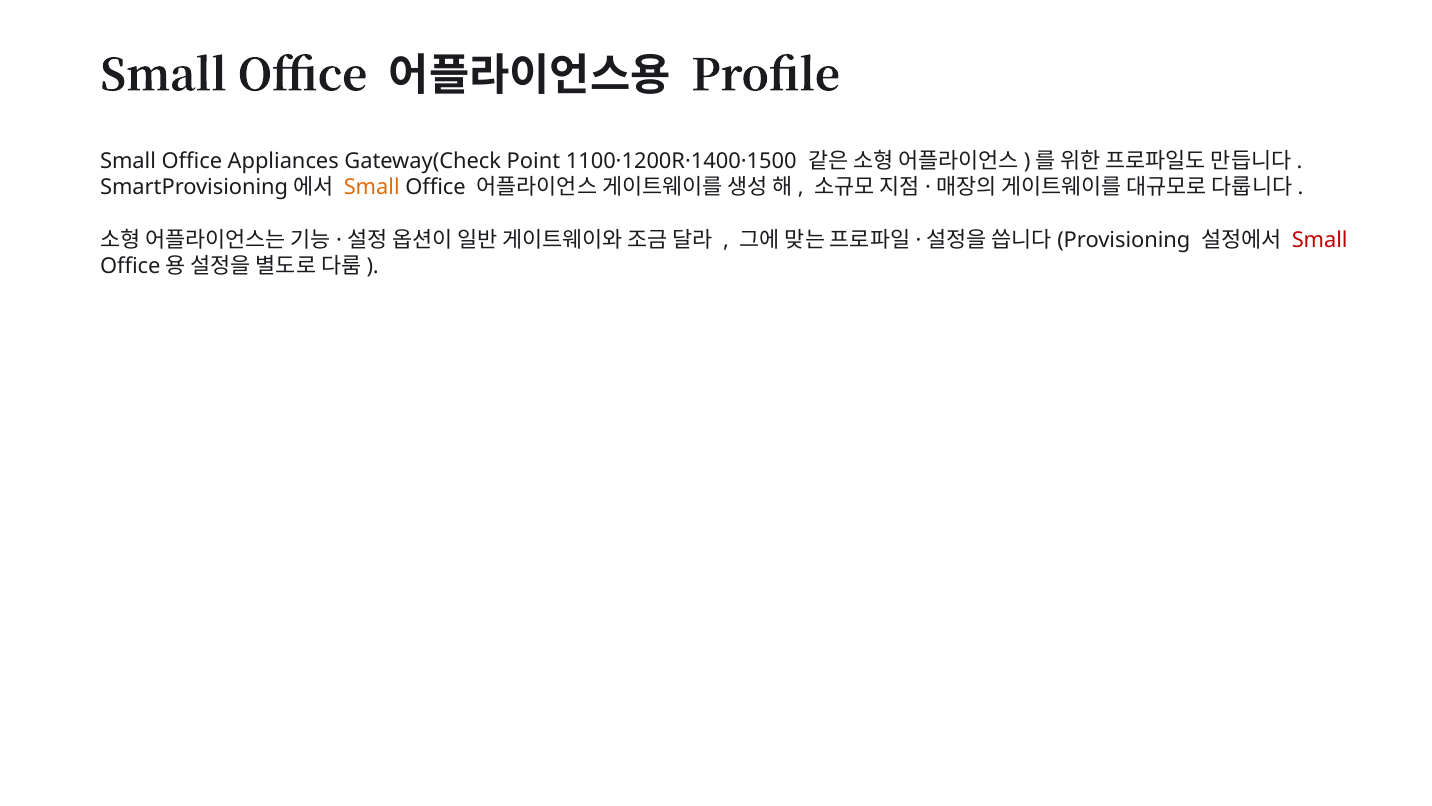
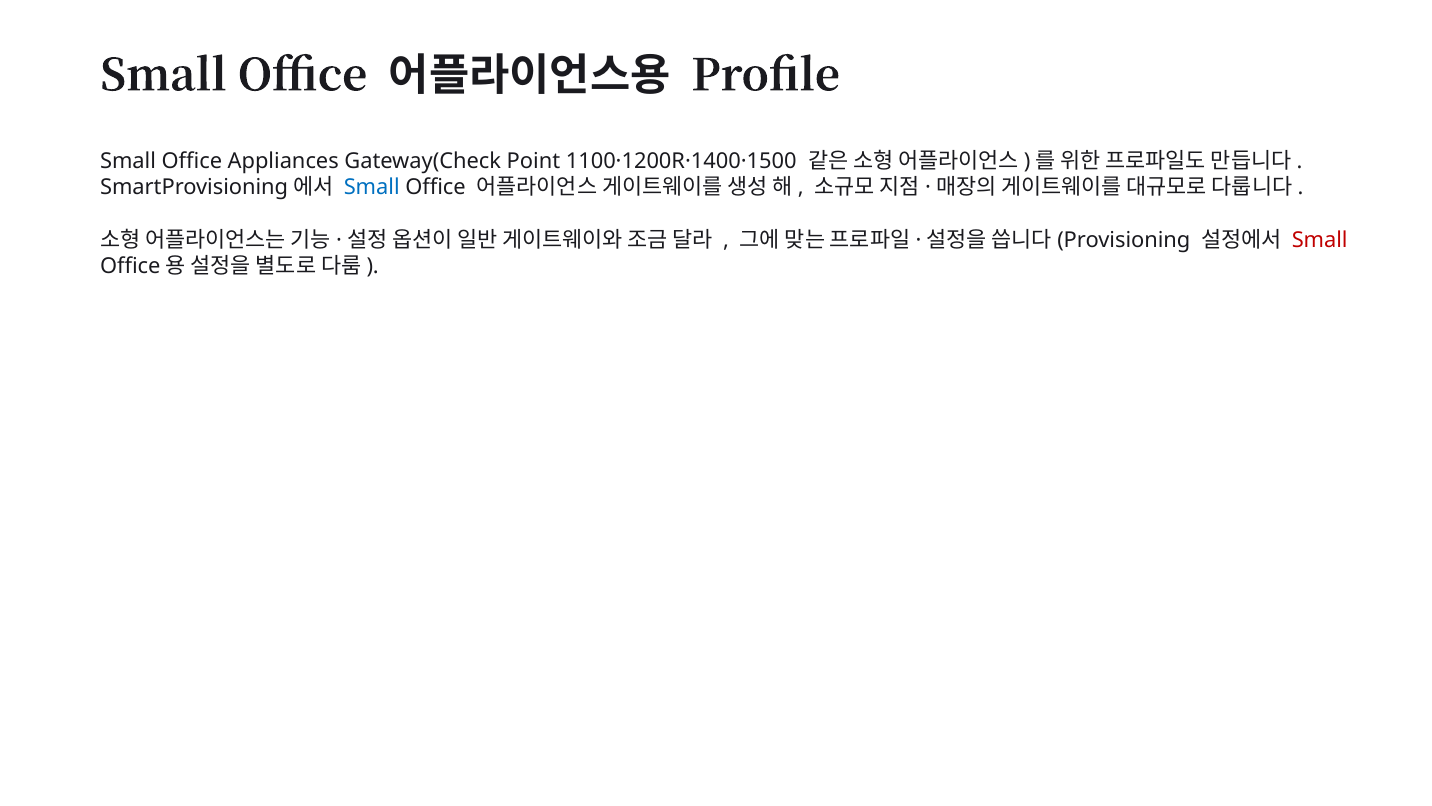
Small at (372, 188) colour: orange -> blue
